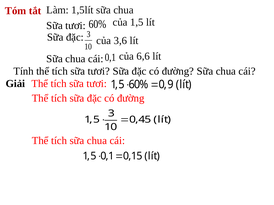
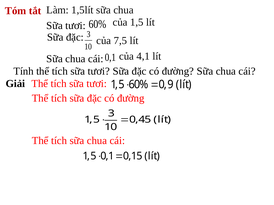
3,6: 3,6 -> 7,5
6,6: 6,6 -> 4,1
